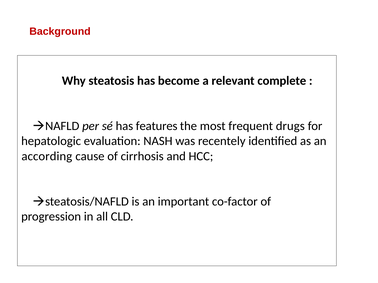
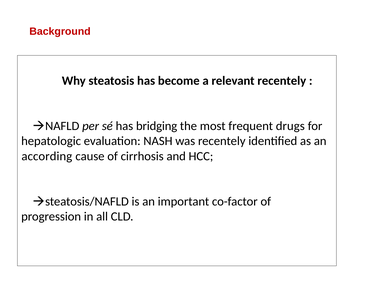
relevant complete: complete -> recentely
features: features -> bridging
